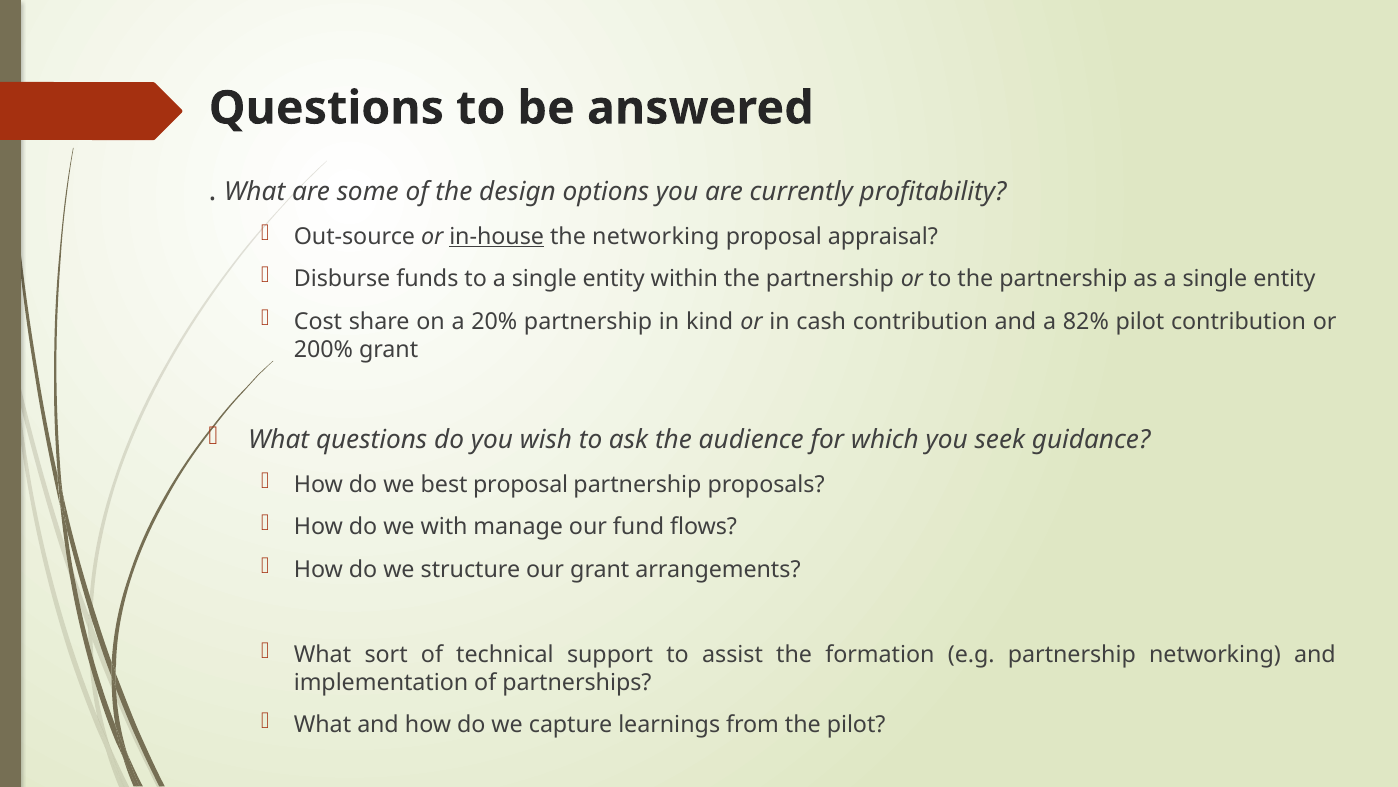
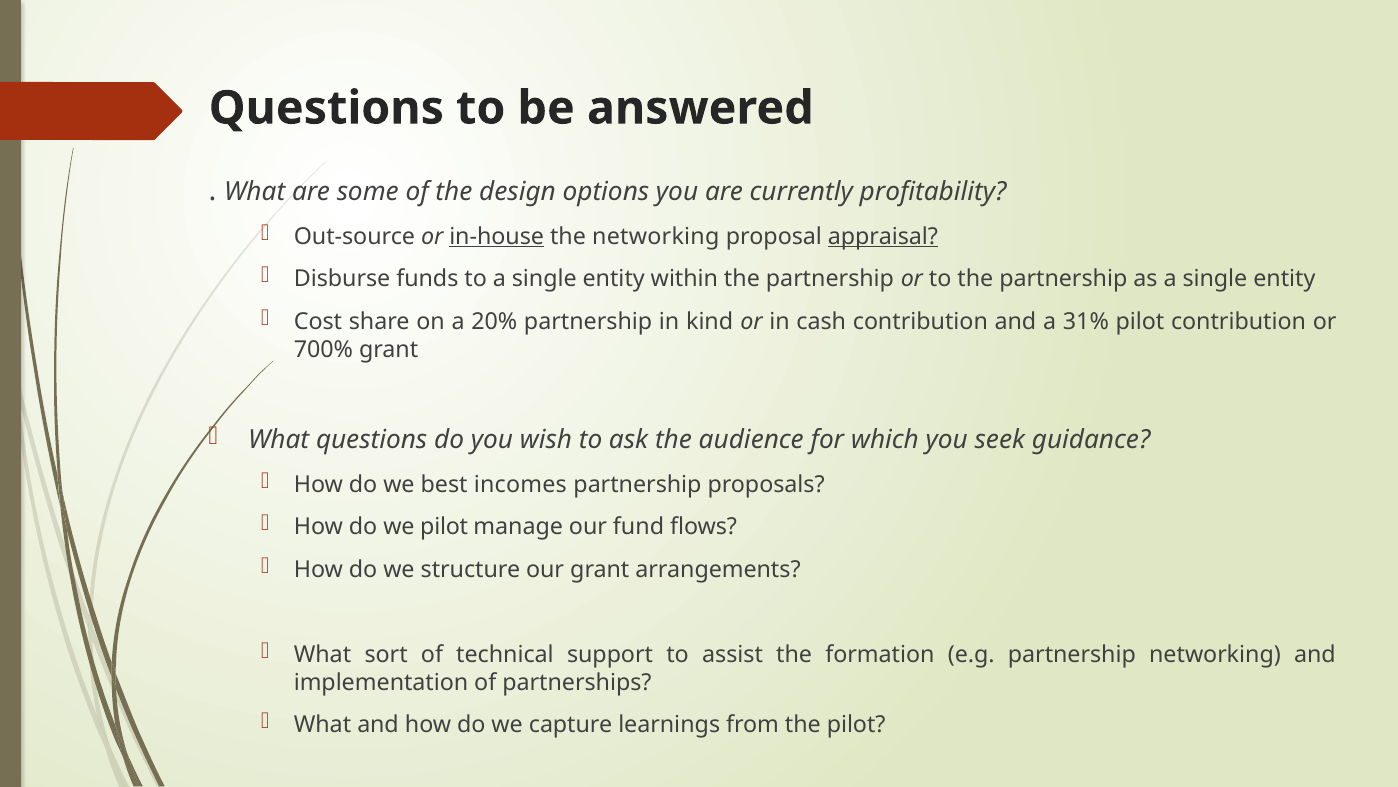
appraisal underline: none -> present
82%: 82% -> 31%
200%: 200% -> 700%
best proposal: proposal -> incomes
we with: with -> pilot
